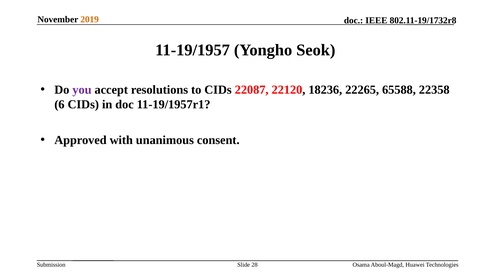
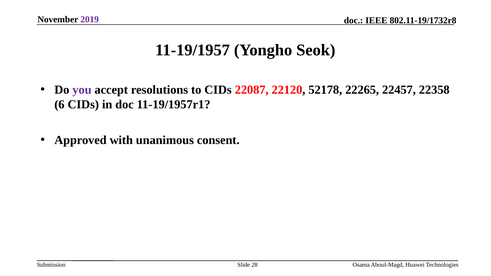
2019 colour: orange -> purple
18236: 18236 -> 52178
65588: 65588 -> 22457
